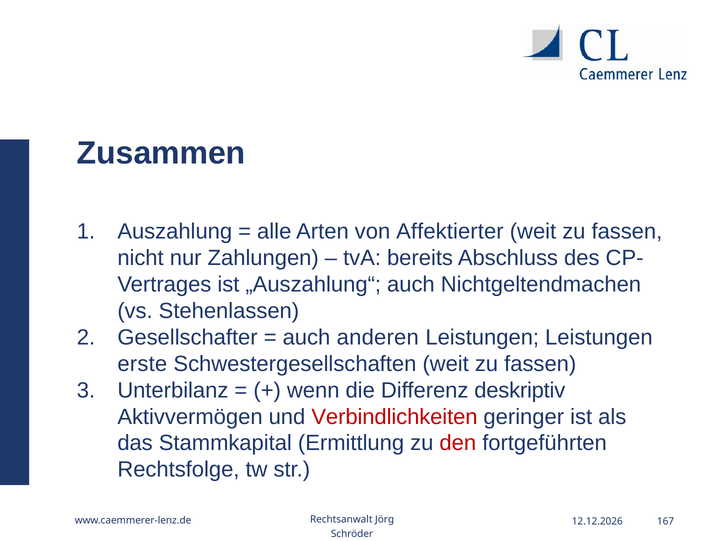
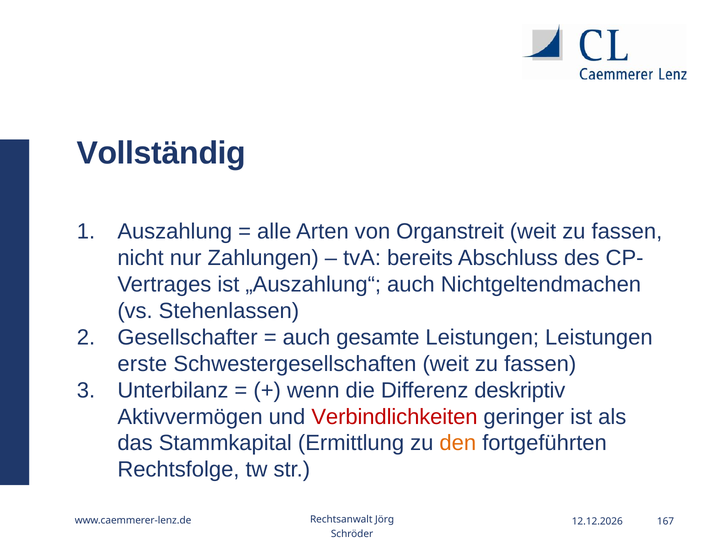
Zusammen: Zusammen -> Vollständig
Affektierter: Affektierter -> Organstreit
anderen: anderen -> gesamte
den colour: red -> orange
